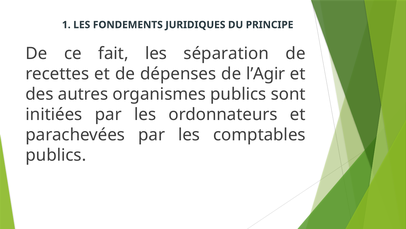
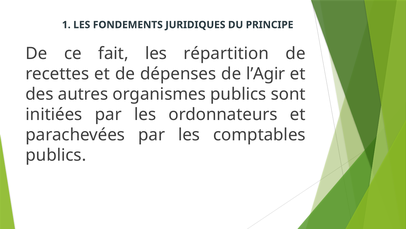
séparation: séparation -> répartition
